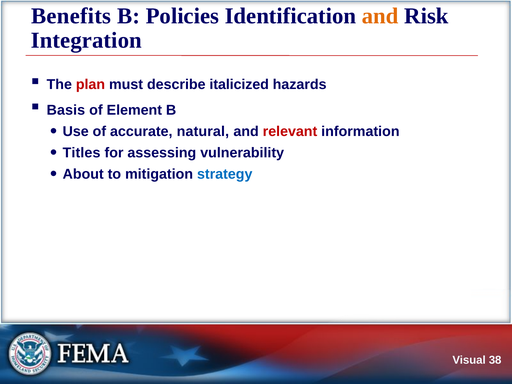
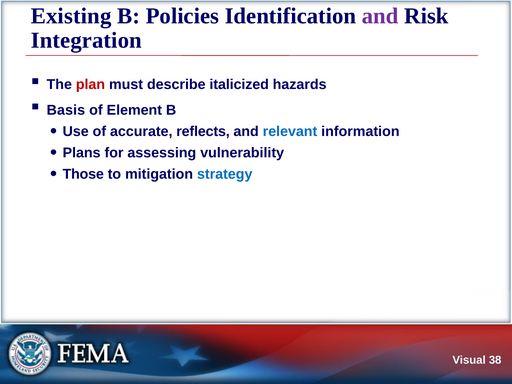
Benefits: Benefits -> Existing
and at (380, 16) colour: orange -> purple
natural: natural -> reflects
relevant colour: red -> blue
Titles: Titles -> Plans
About: About -> Those
